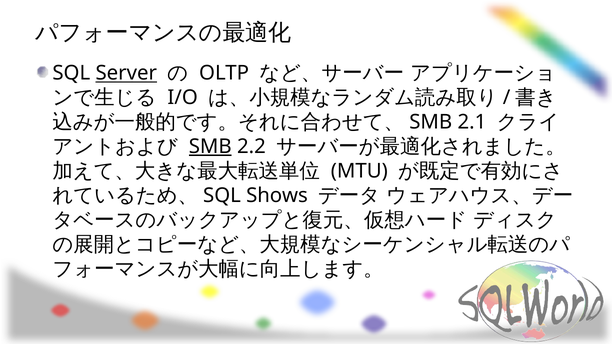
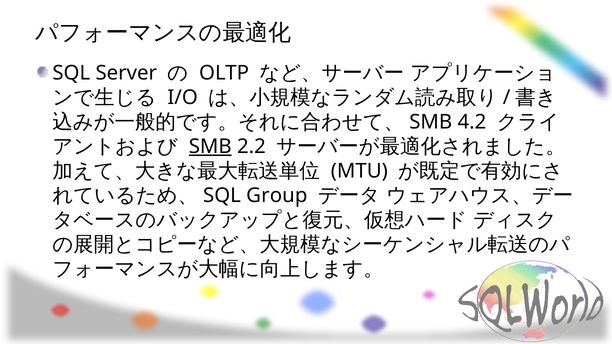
Server underline: present -> none
2.1: 2.1 -> 4.2
Shows: Shows -> Group
